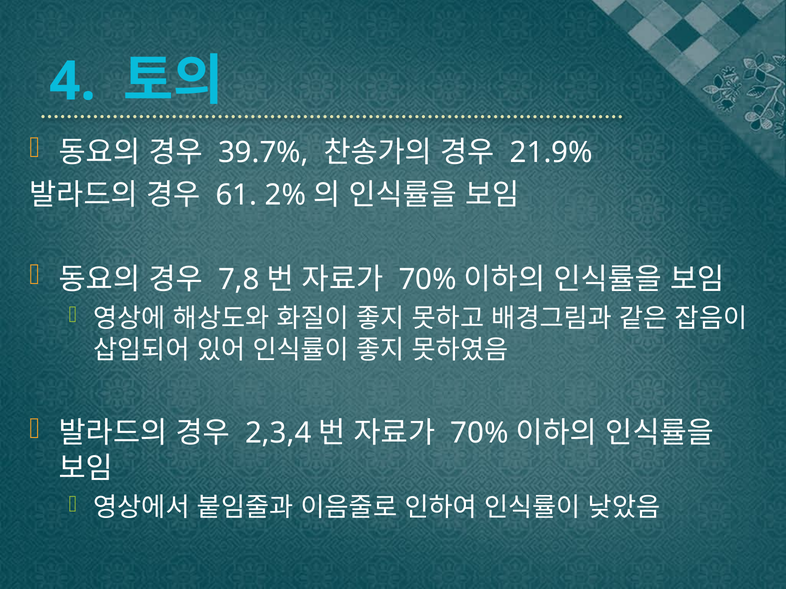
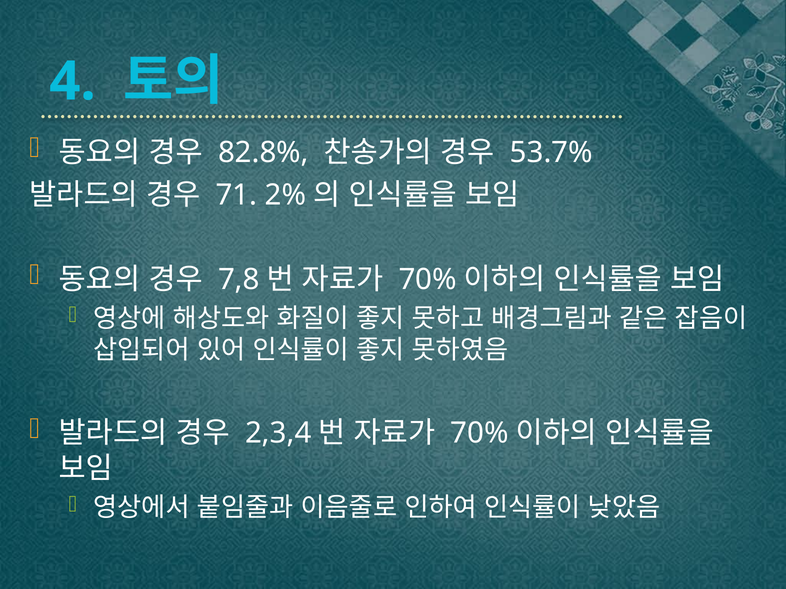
39.7%: 39.7% -> 82.8%
21.9%: 21.9% -> 53.7%
61: 61 -> 71
